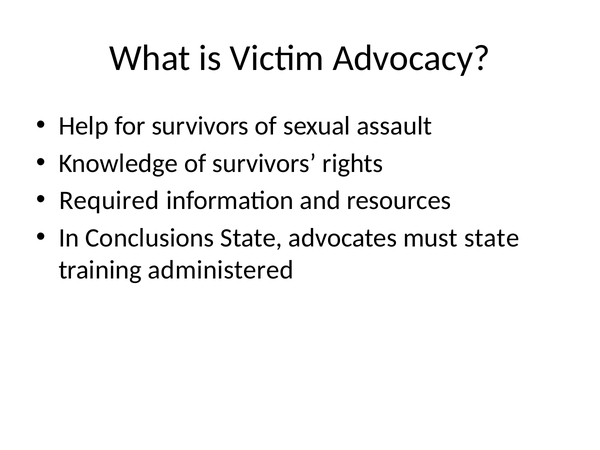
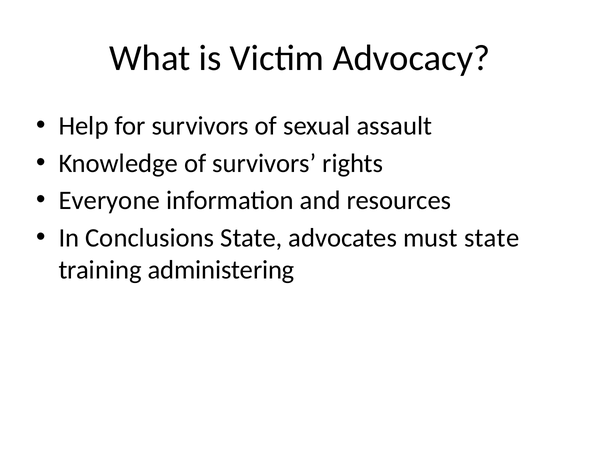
Required: Required -> Everyone
administered: administered -> administering
